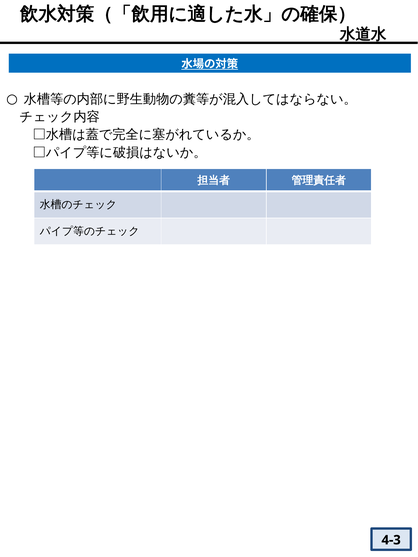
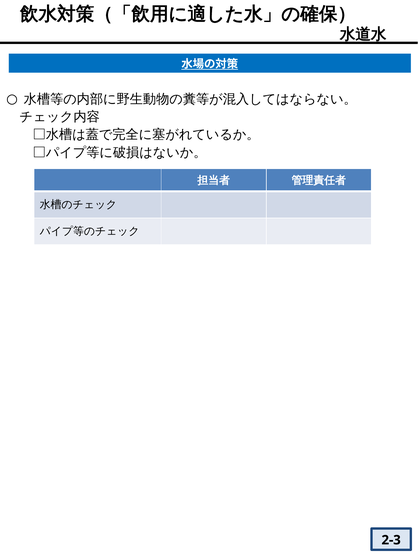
4-3: 4-3 -> 2-3
